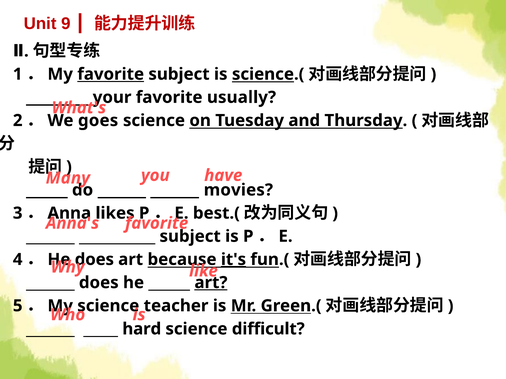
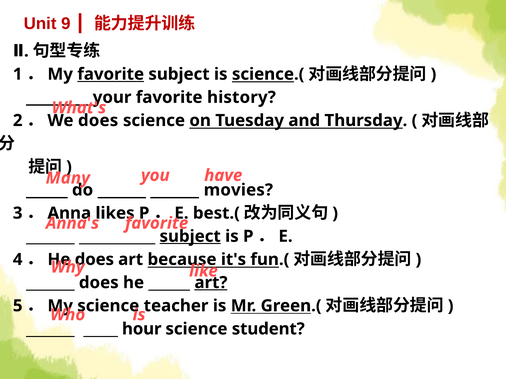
usually: usually -> history
goes at (98, 121): goes -> does
subject at (190, 237) underline: none -> present
it's underline: present -> none
hard: hard -> hour
difficult: difficult -> student
